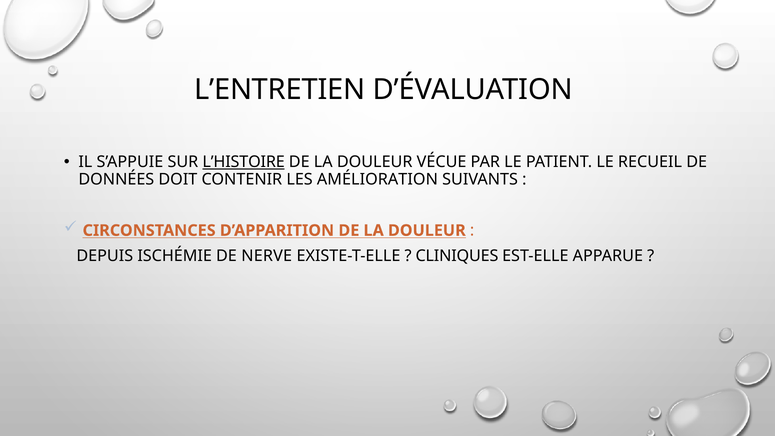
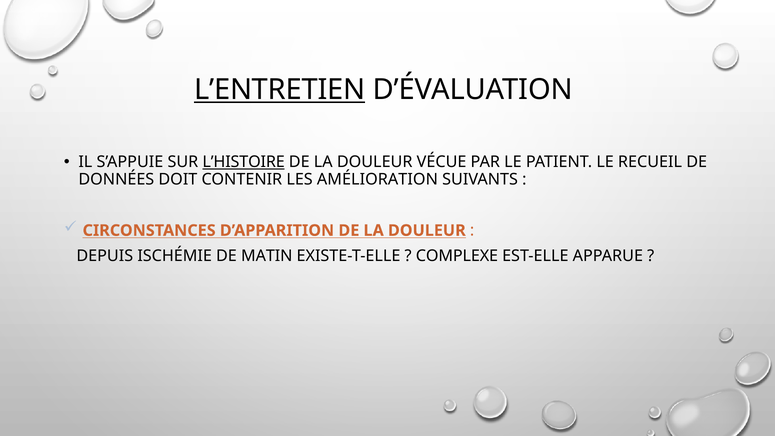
L’ENTRETIEN underline: none -> present
NERVE: NERVE -> MATIN
CLINIQUES: CLINIQUES -> COMPLEXE
